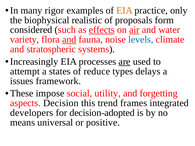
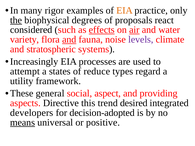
the underline: none -> present
realistic: realistic -> degrees
form: form -> react
levels colour: blue -> purple
are underline: present -> none
delays: delays -> regard
issues: issues -> utility
impose: impose -> general
utility: utility -> aspect
forgetting: forgetting -> providing
Decision: Decision -> Directive
frames: frames -> desired
means underline: none -> present
